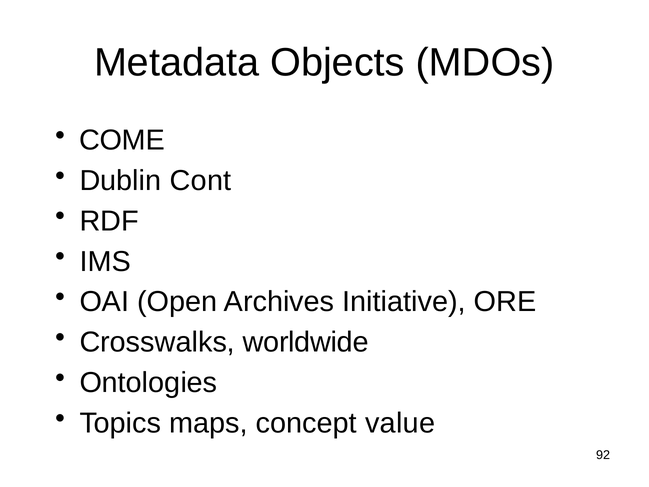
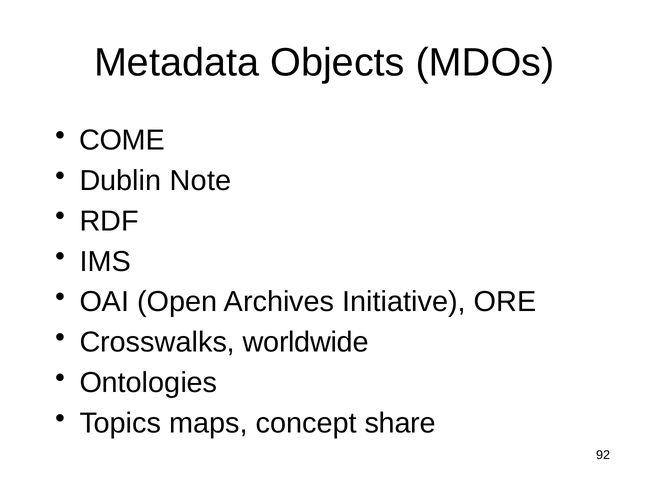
Cont: Cont -> Note
value: value -> share
